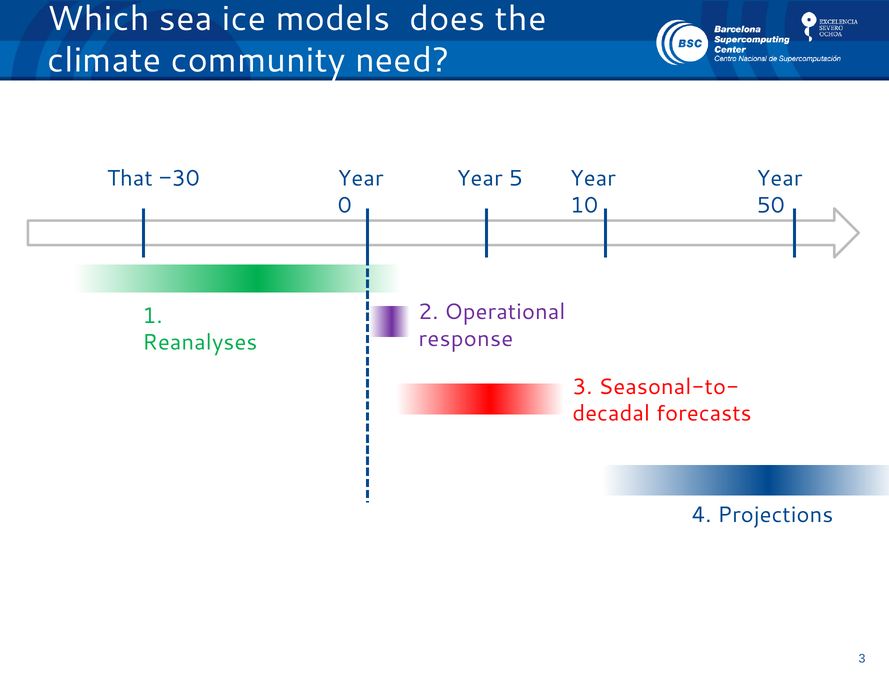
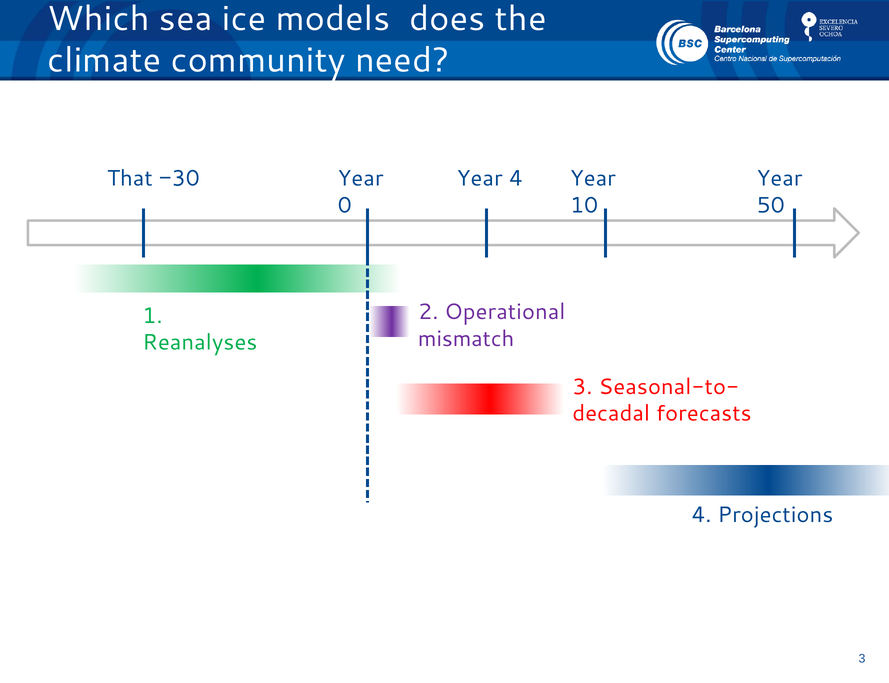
Year 5: 5 -> 4
response: response -> mismatch
